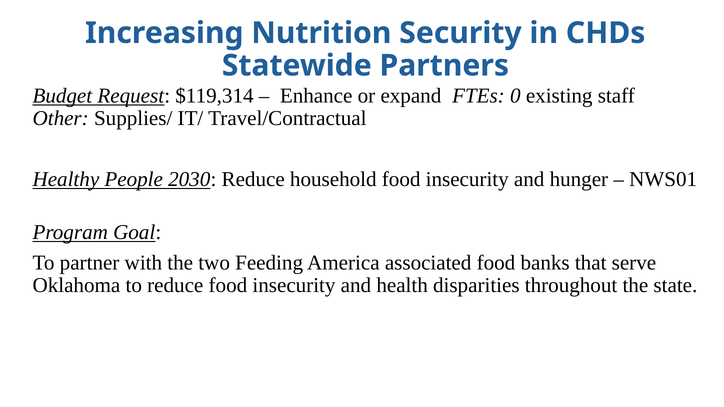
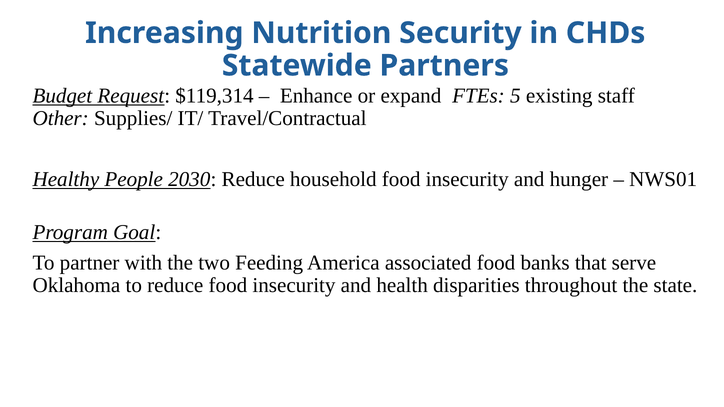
0: 0 -> 5
